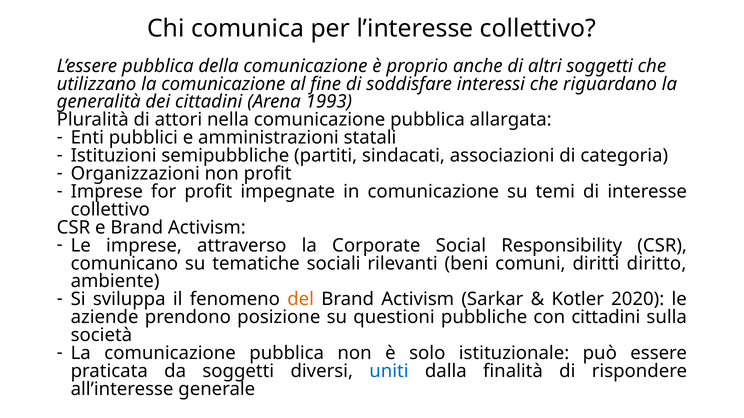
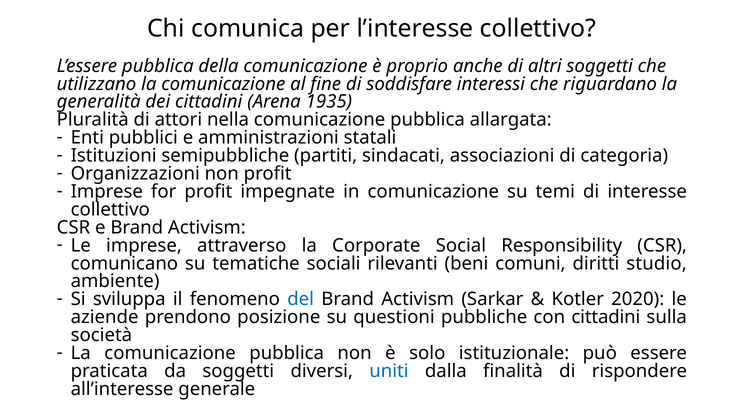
1993: 1993 -> 1935
diritto: diritto -> studio
del colour: orange -> blue
